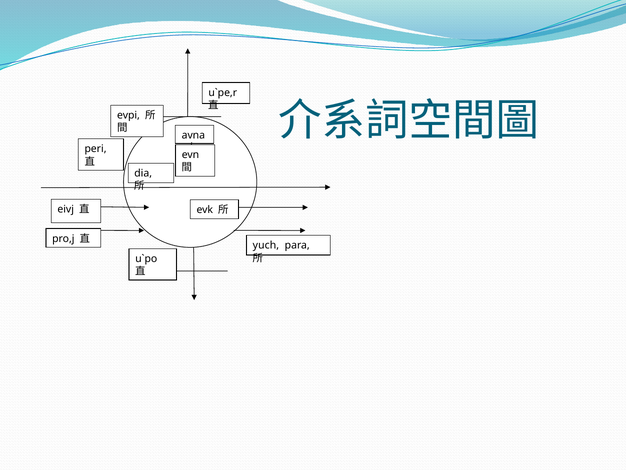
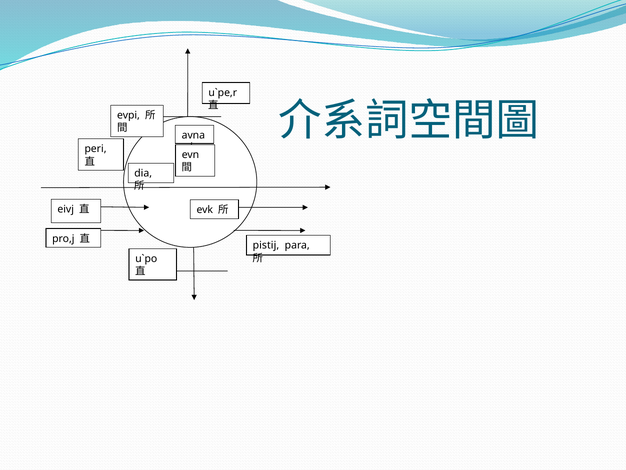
yuch: yuch -> pistij
